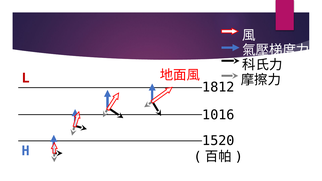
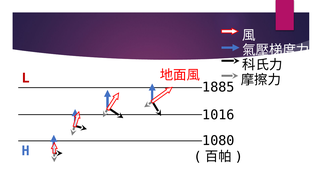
1812: 1812 -> 1885
1520: 1520 -> 1080
